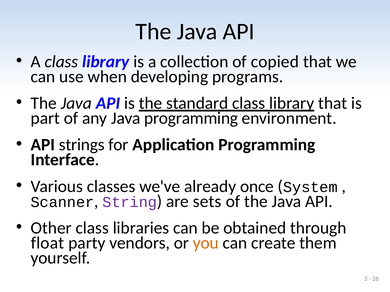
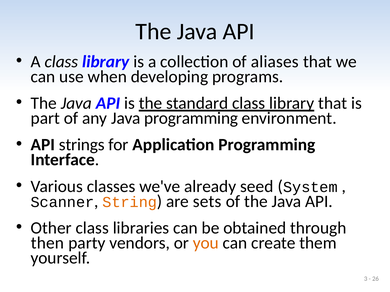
copied: copied -> aliases
once: once -> seed
String colour: purple -> orange
float: float -> then
